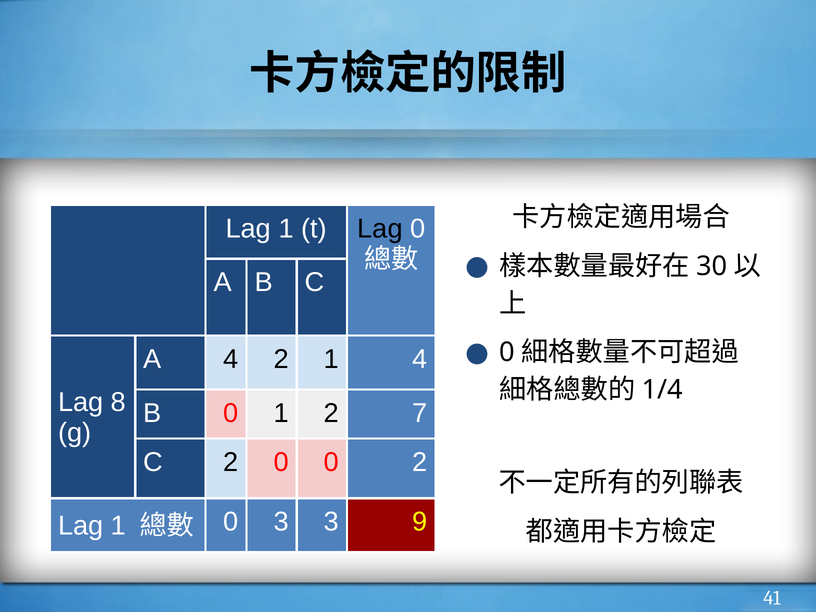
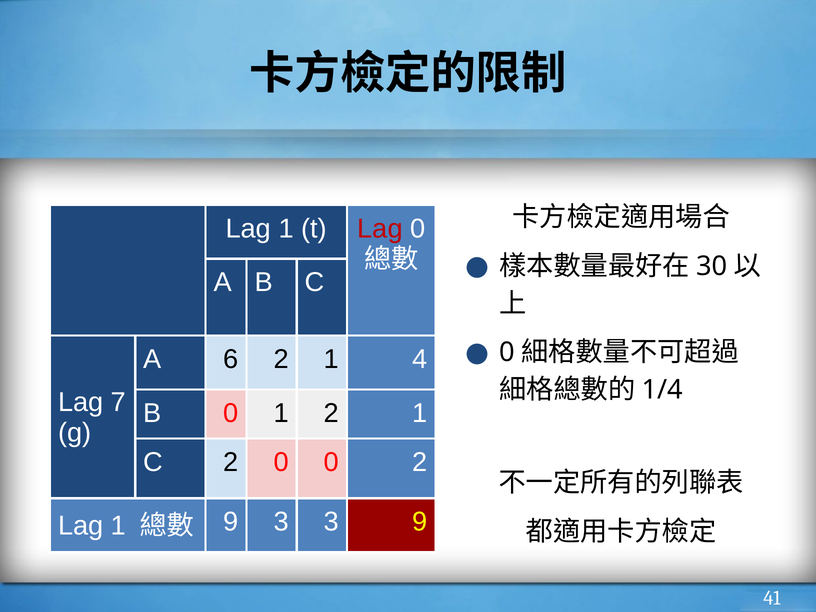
Lag at (380, 229) colour: black -> red
A 4: 4 -> 6
8: 8 -> 7
1 2 7: 7 -> 1
0 at (231, 522): 0 -> 9
